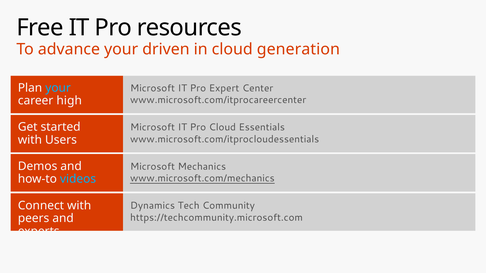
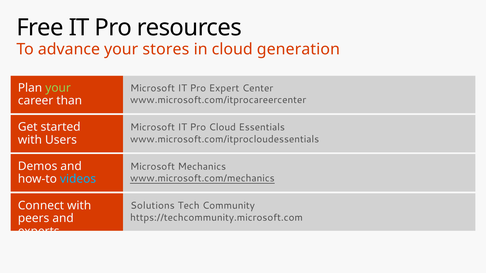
driven: driven -> stores
your at (58, 88) colour: light blue -> light green
high: high -> than
Dynamics: Dynamics -> Solutions
